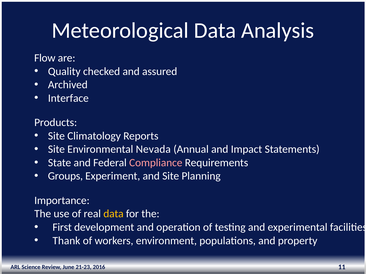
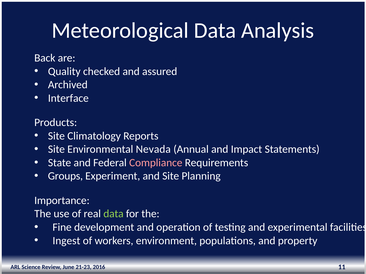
Flow: Flow -> Back
data at (113, 214) colour: yellow -> light green
First: First -> Fine
Thank: Thank -> Ingest
